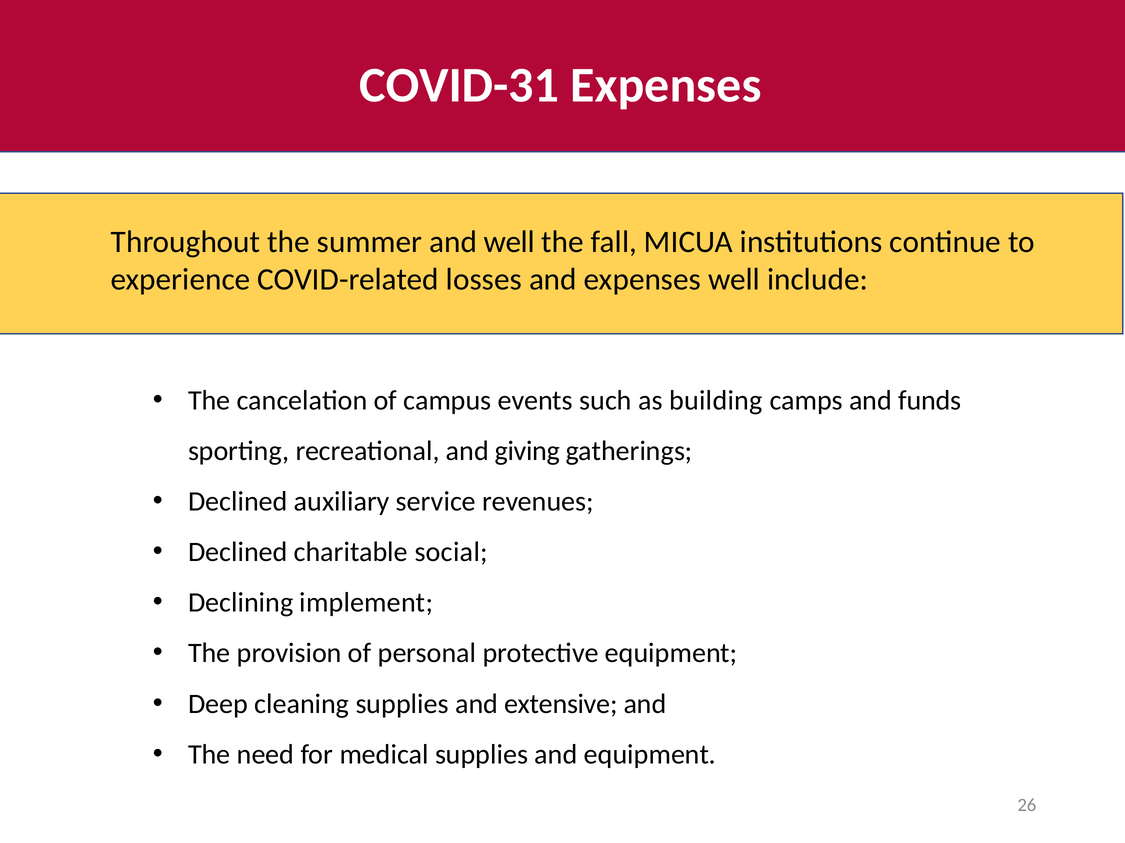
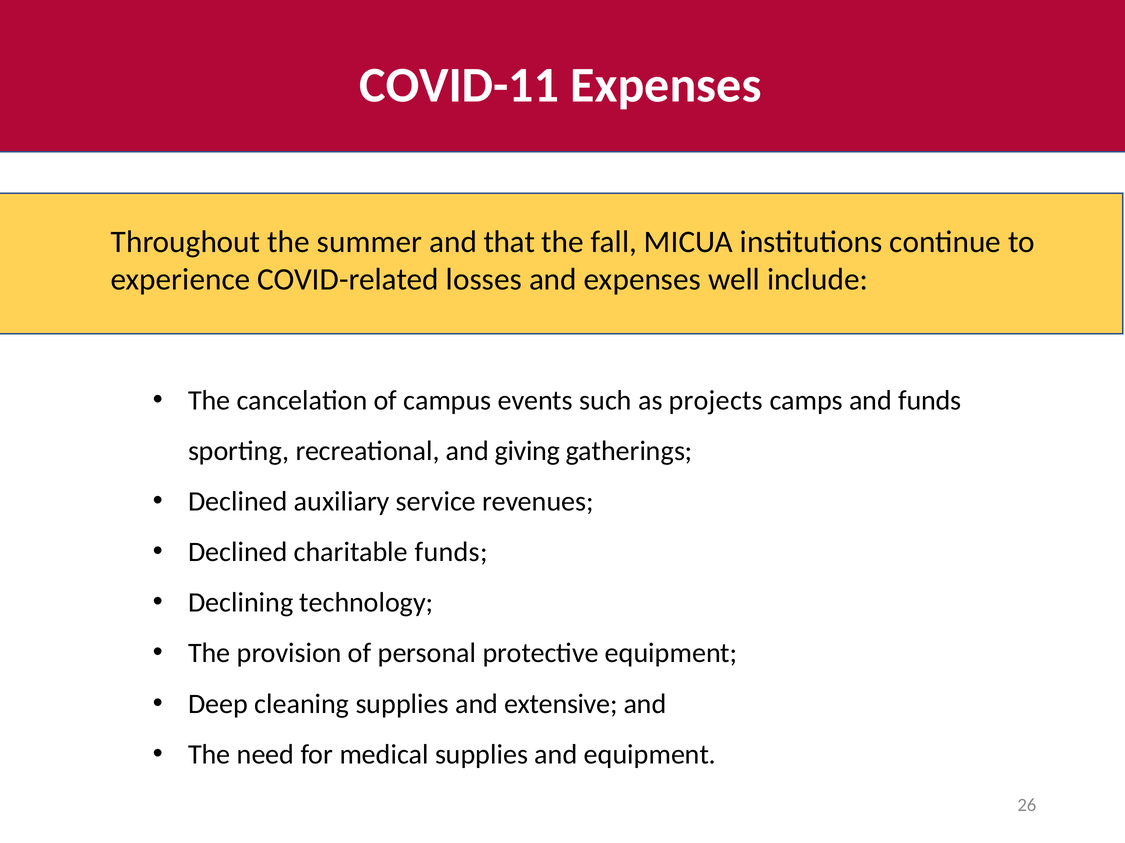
COVID-31: COVID-31 -> COVID-11
and well: well -> that
building: building -> projects
charitable social: social -> funds
implement: implement -> technology
